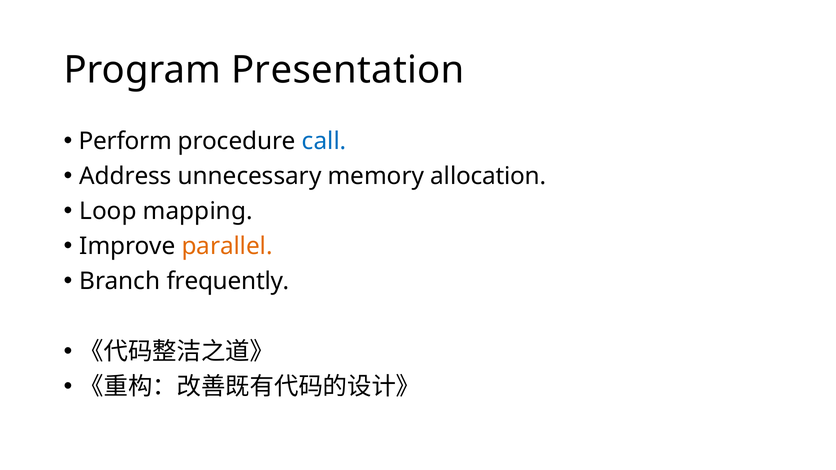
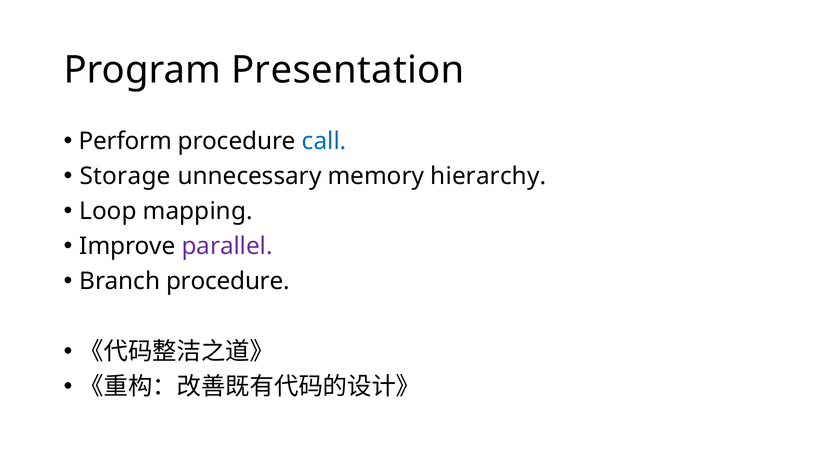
Address: Address -> Storage
allocation: allocation -> hierarchy
parallel colour: orange -> purple
Branch frequently: frequently -> procedure
